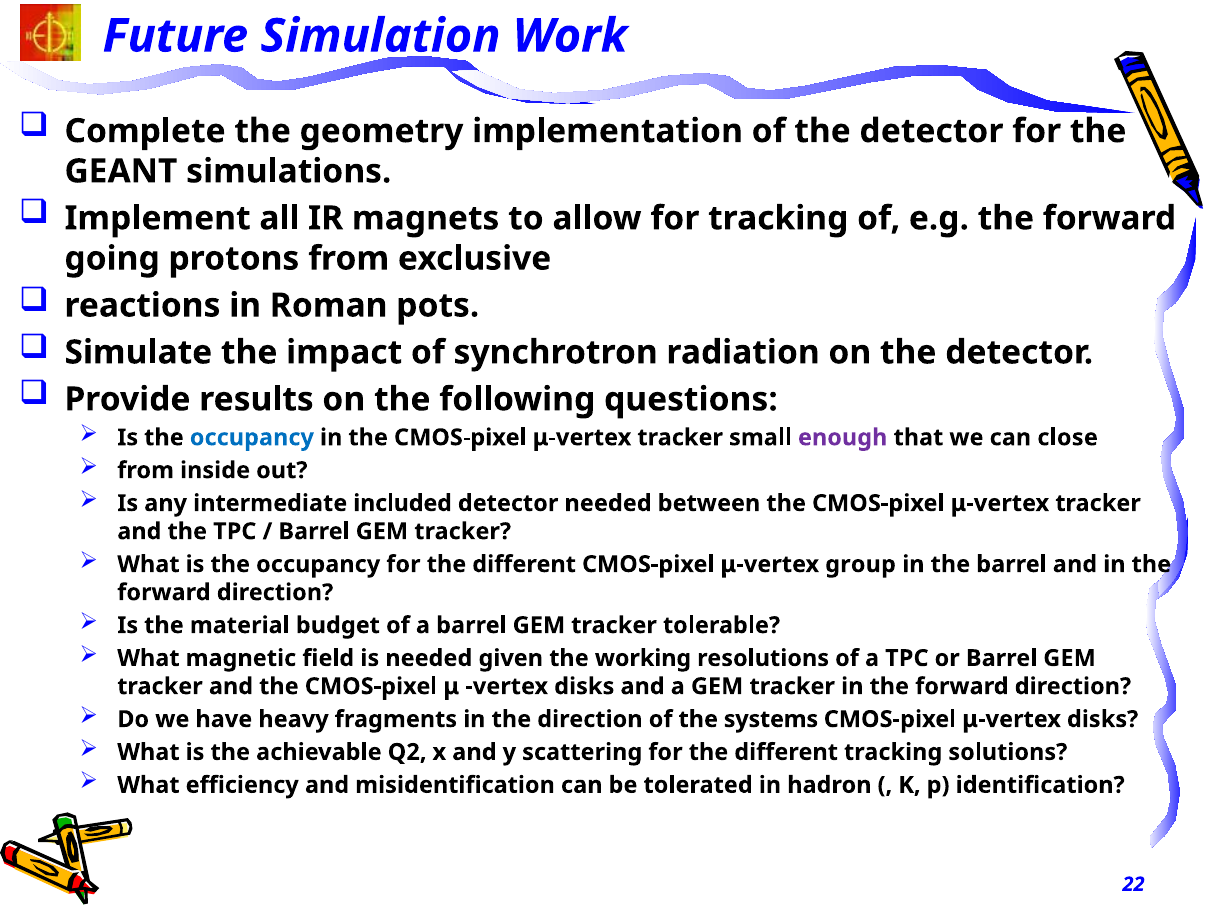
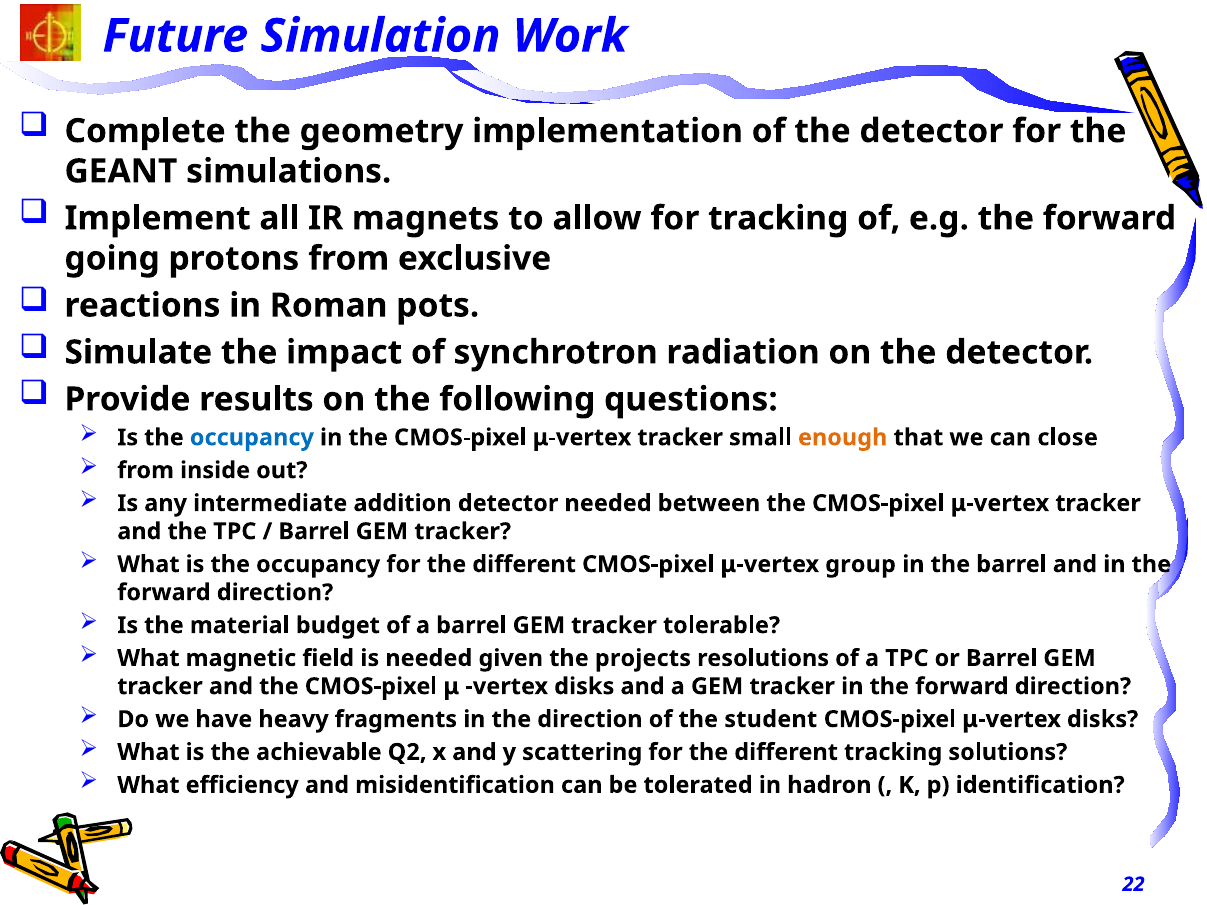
enough colour: purple -> orange
included: included -> addition
working: working -> projects
systems: systems -> student
